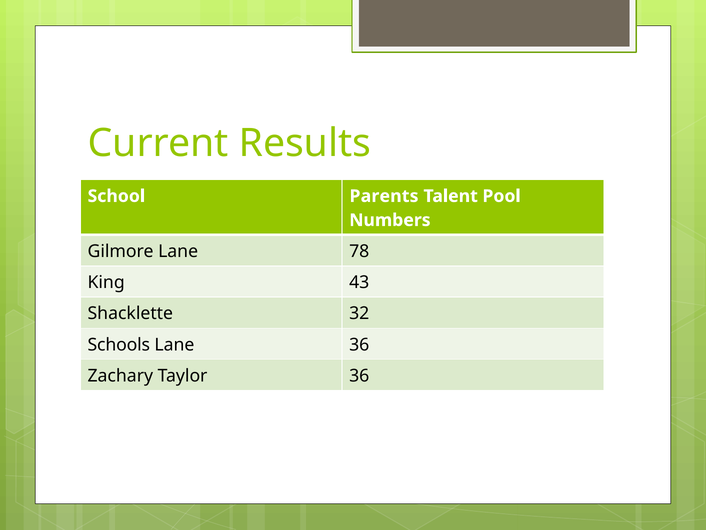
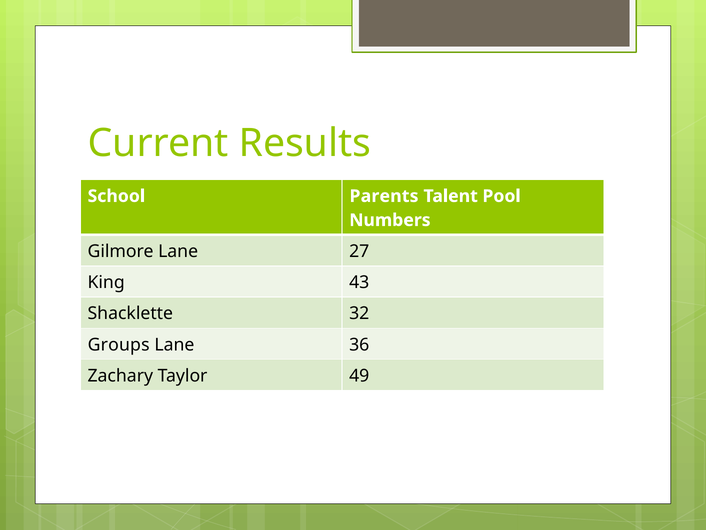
78: 78 -> 27
Schools: Schools -> Groups
Taylor 36: 36 -> 49
